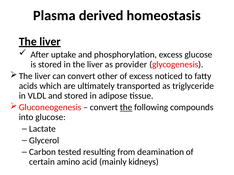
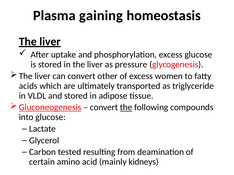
derived: derived -> gaining
provider: provider -> pressure
noticed: noticed -> women
Gluconeogenesis underline: none -> present
